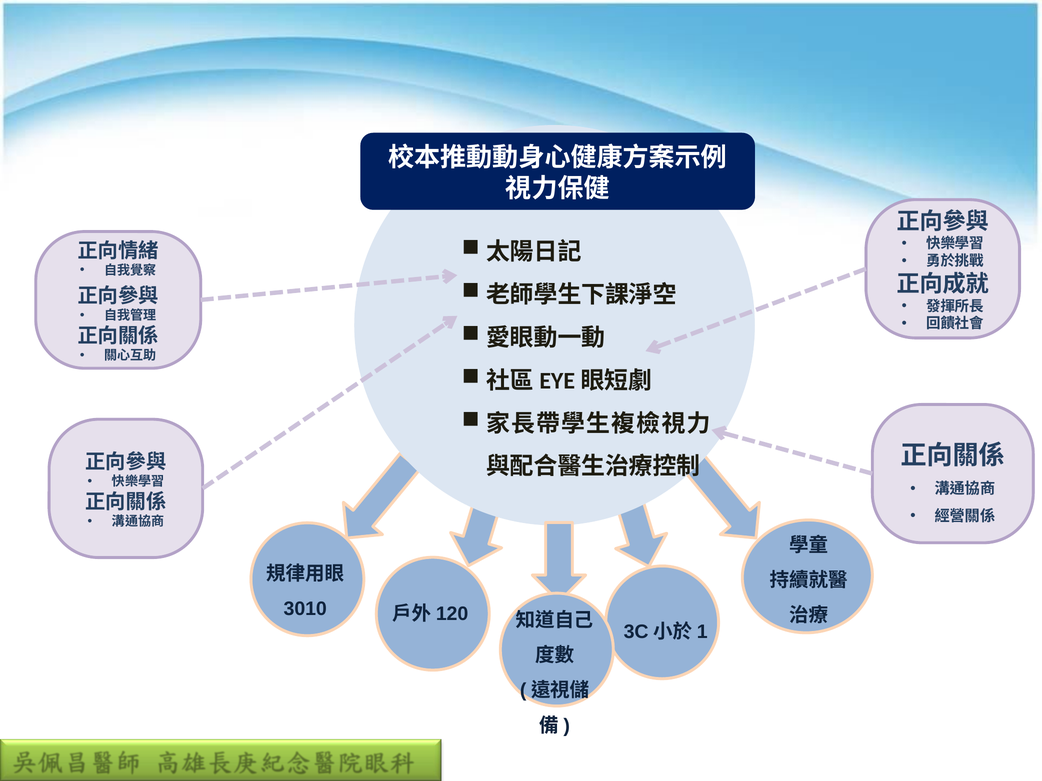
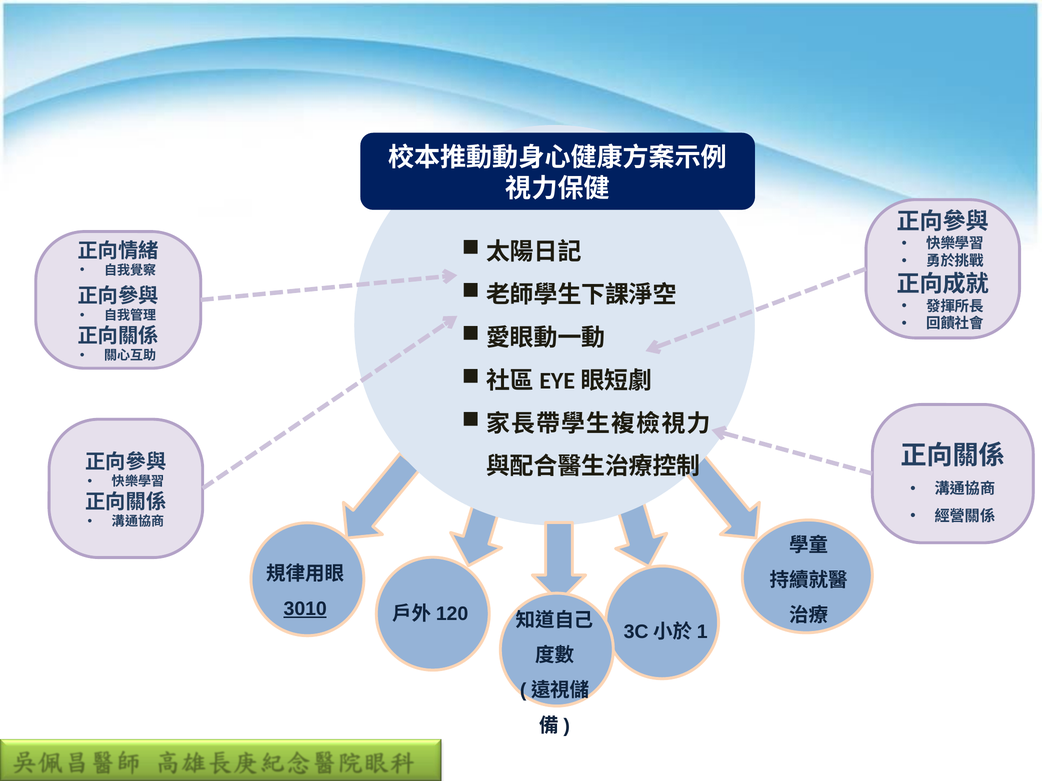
3010 underline: none -> present
